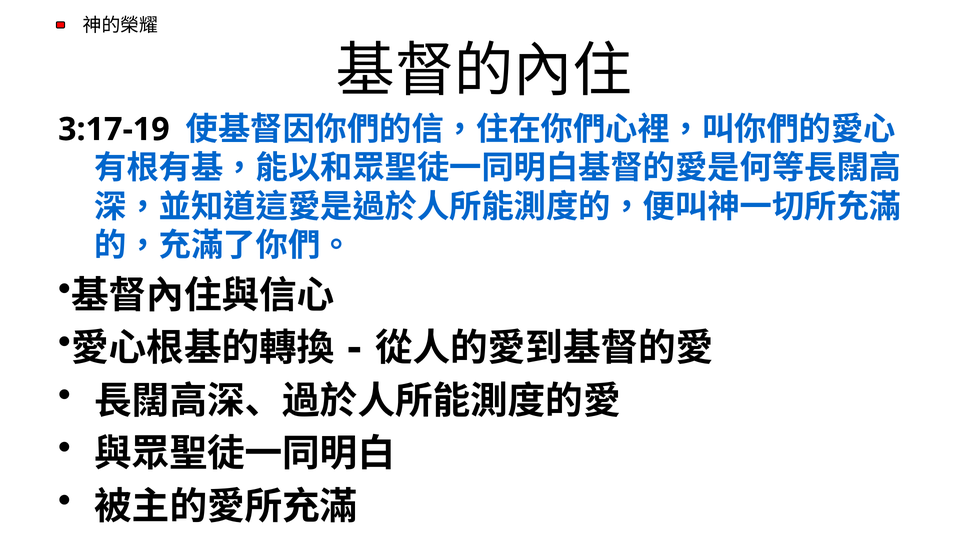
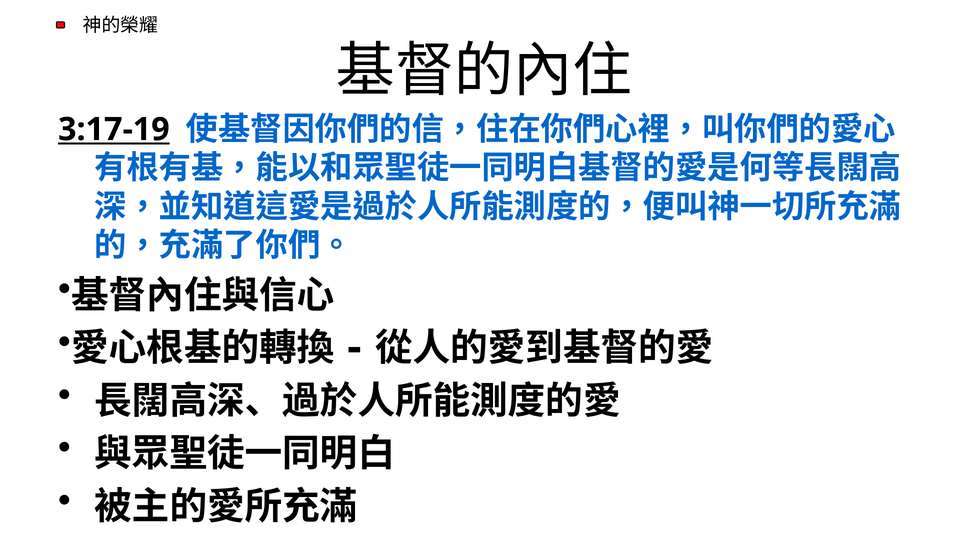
3:17-19 underline: none -> present
